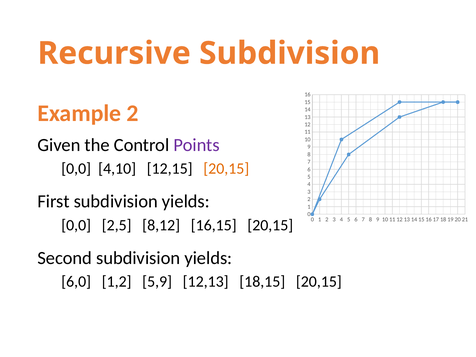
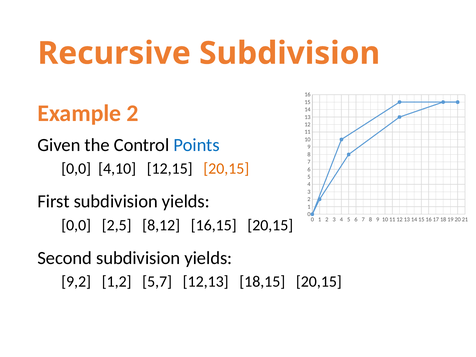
Points colour: purple -> blue
6,0: 6,0 -> 9,2
5,9: 5,9 -> 5,7
